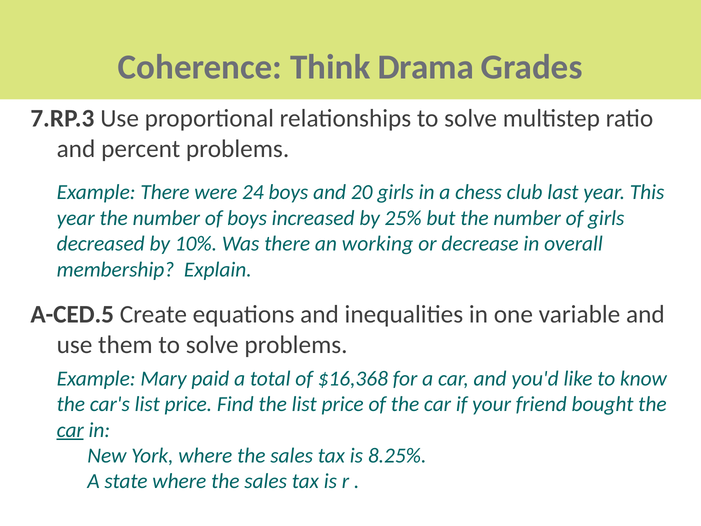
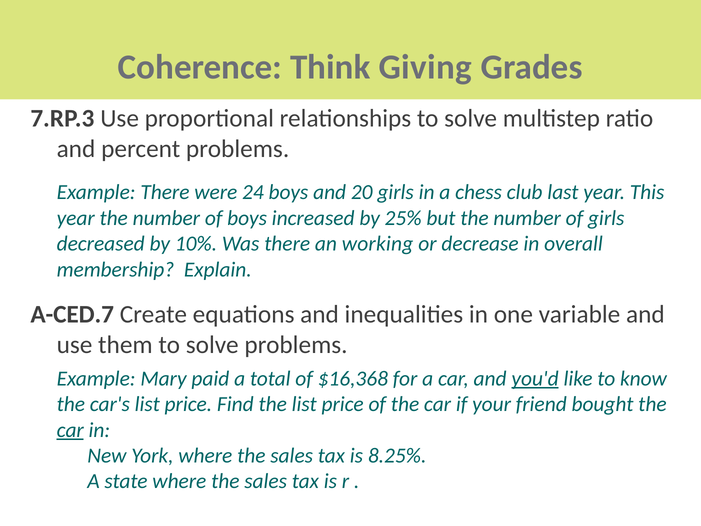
Drama: Drama -> Giving
A-CED.5: A-CED.5 -> A-CED.7
you'd underline: none -> present
